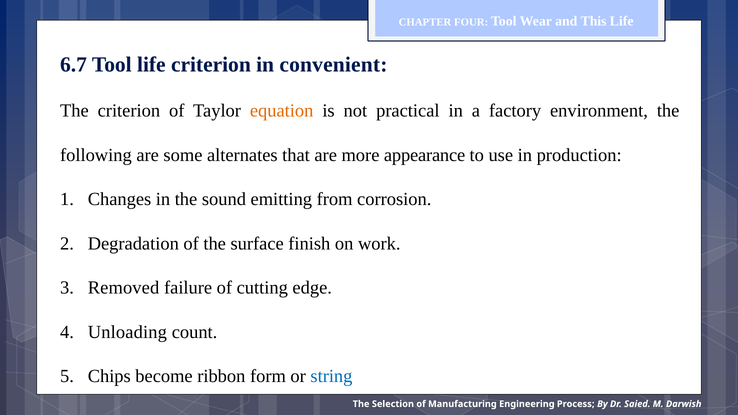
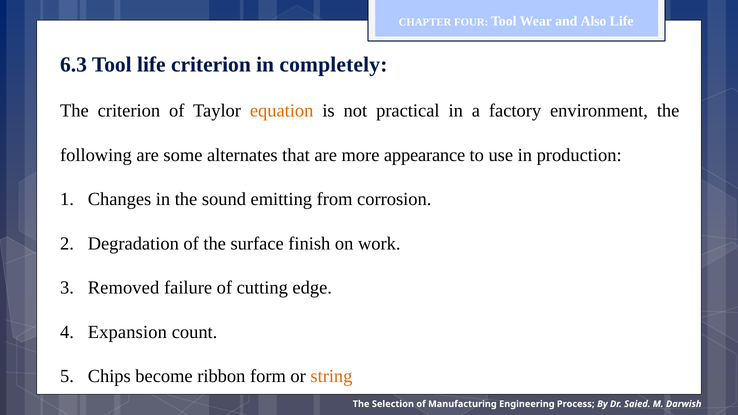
This: This -> Also
6.7: 6.7 -> 6.3
convenient: convenient -> completely
Unloading: Unloading -> Expansion
string colour: blue -> orange
